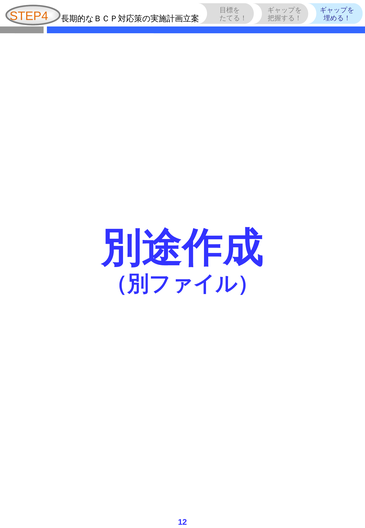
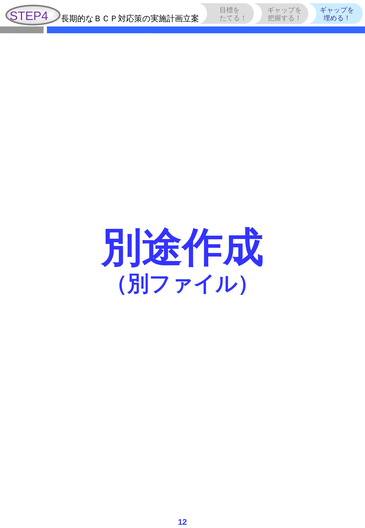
STEP4 colour: orange -> purple
